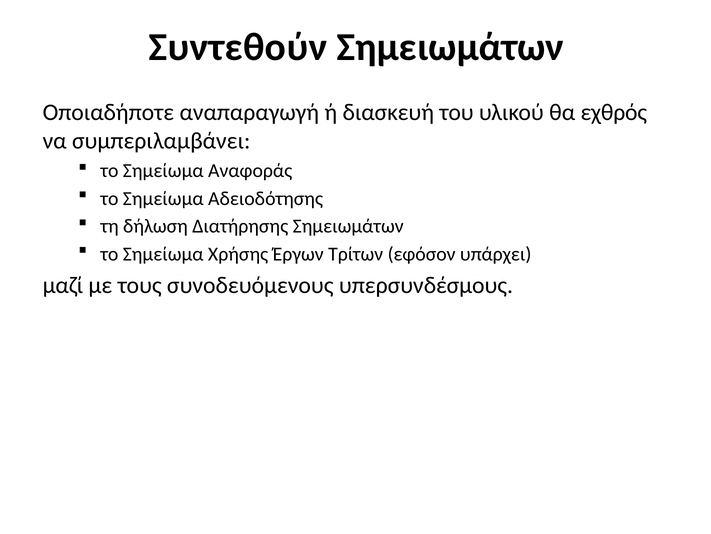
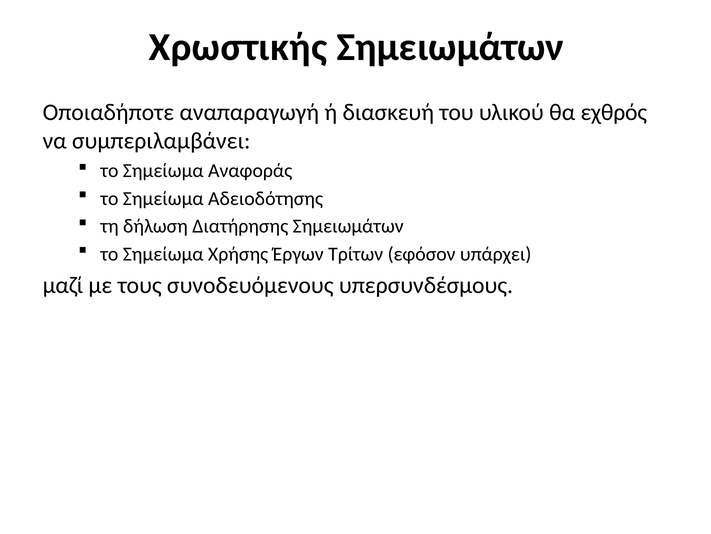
Συντεθούν: Συντεθούν -> Χρωστικής
